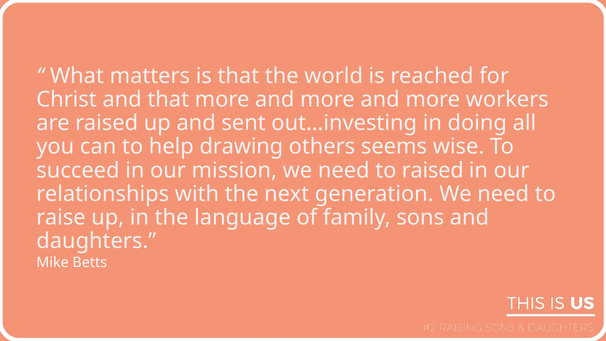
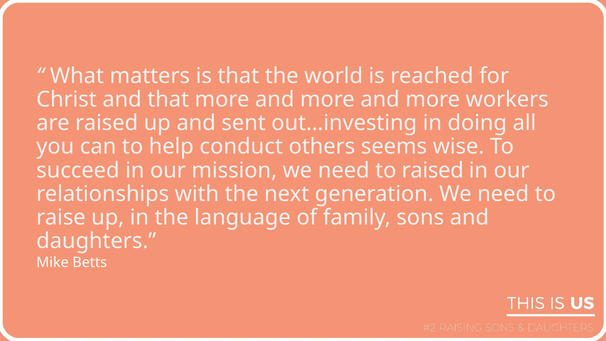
drawing: drawing -> conduct
